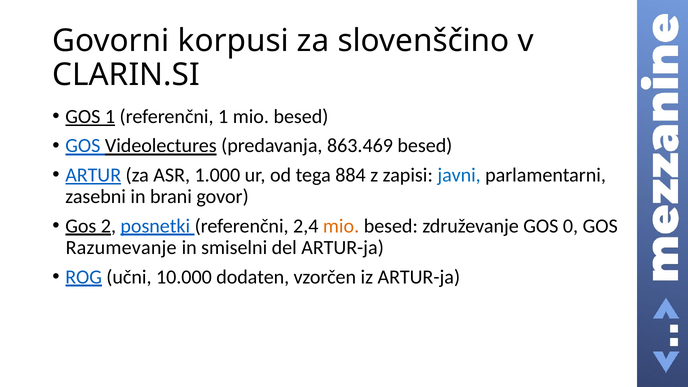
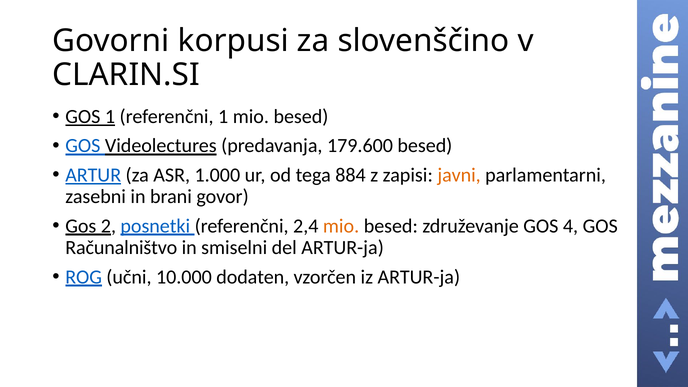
863.469: 863.469 -> 179.600
javni colour: blue -> orange
0: 0 -> 4
Razumevanje: Razumevanje -> Računalništvo
